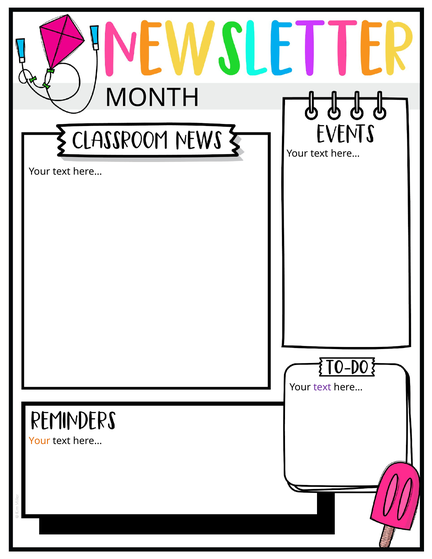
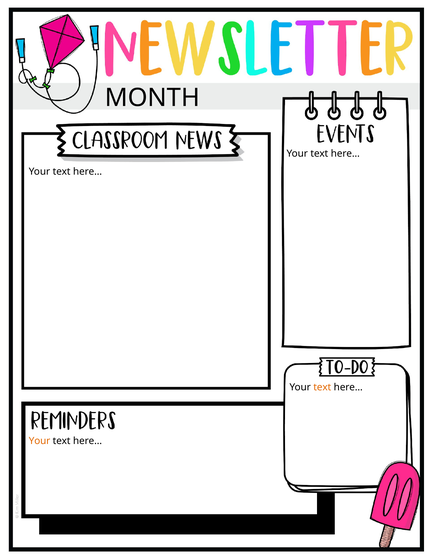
text at (322, 387) colour: purple -> orange
